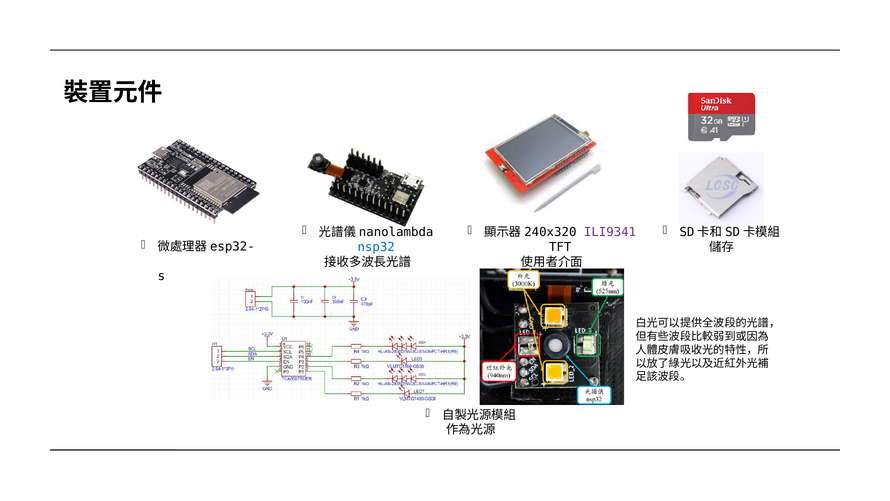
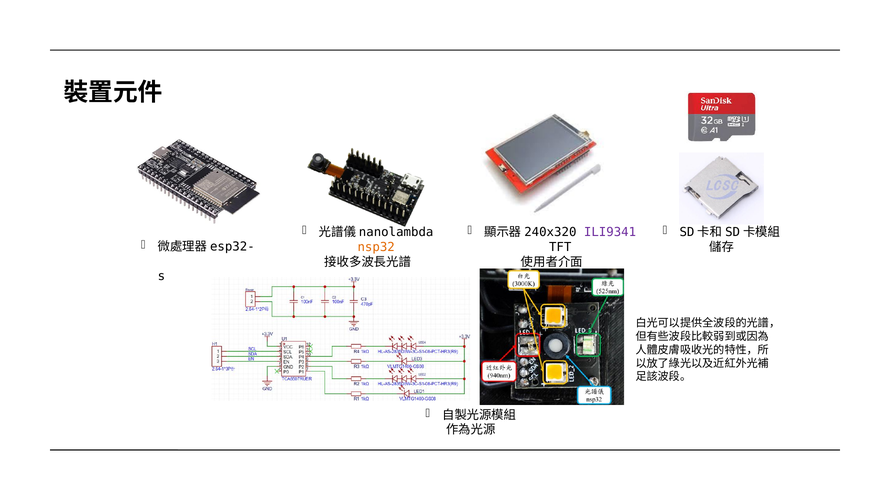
nsp32 colour: blue -> orange
